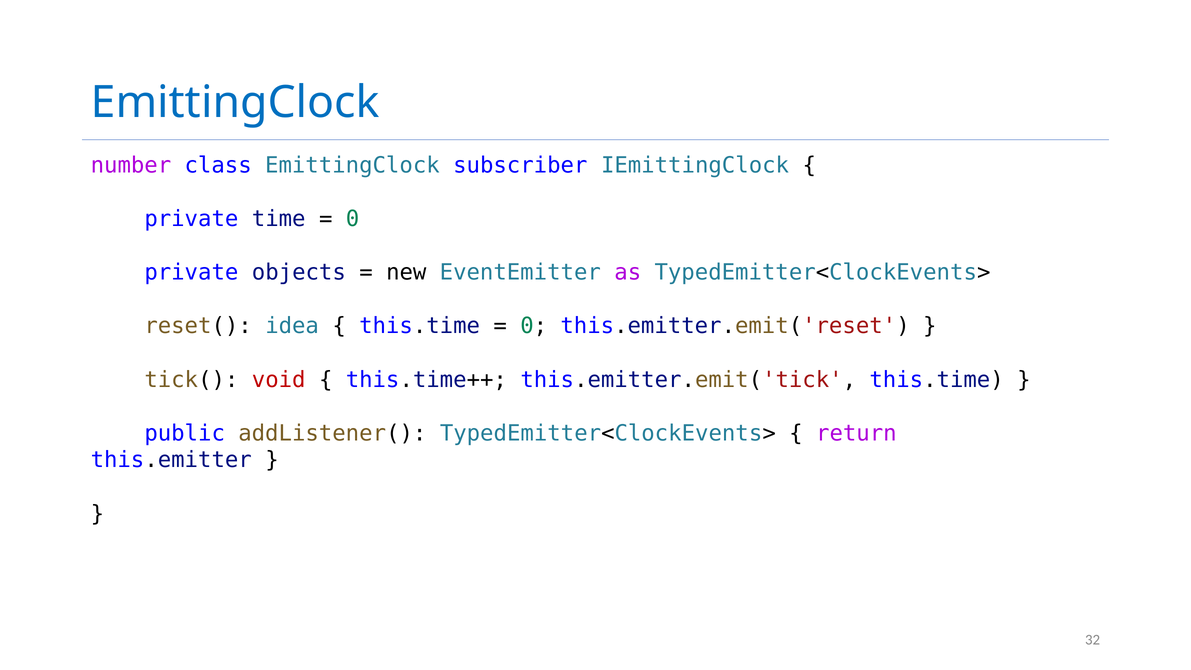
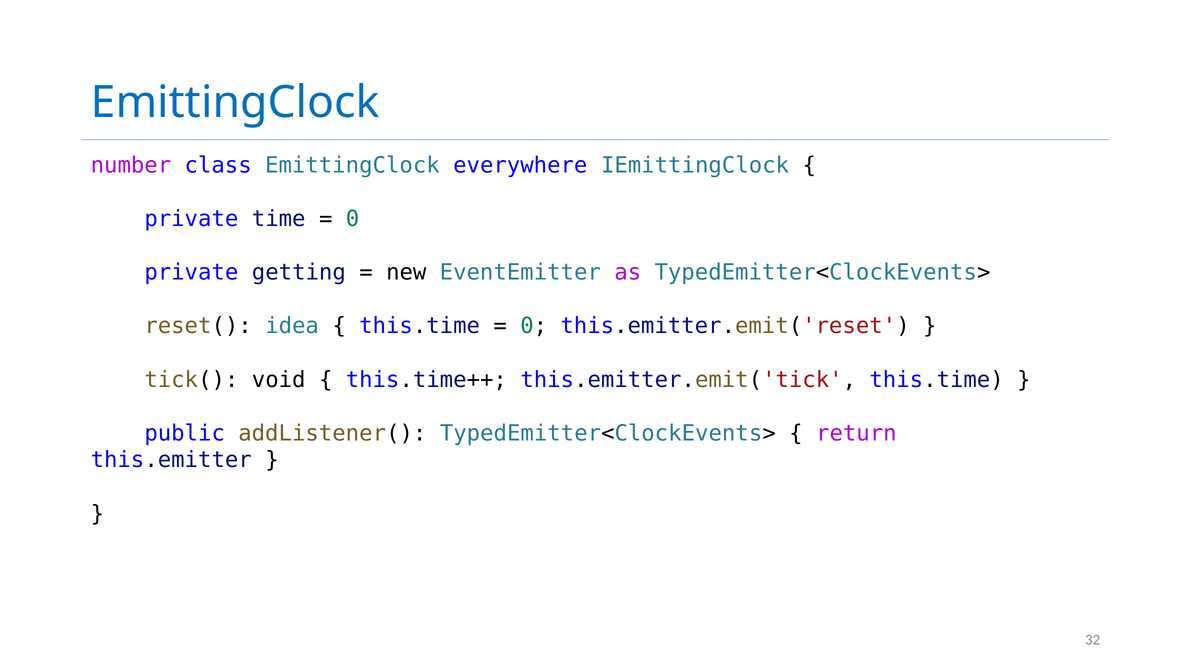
subscriber: subscriber -> everywhere
objects: objects -> getting
void colour: red -> black
